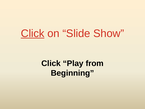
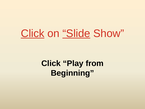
Slide underline: none -> present
